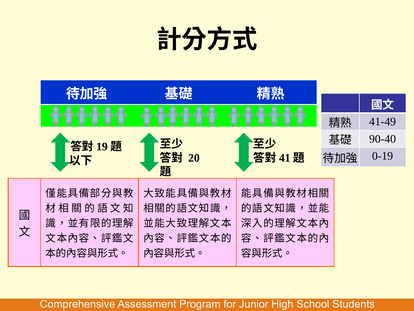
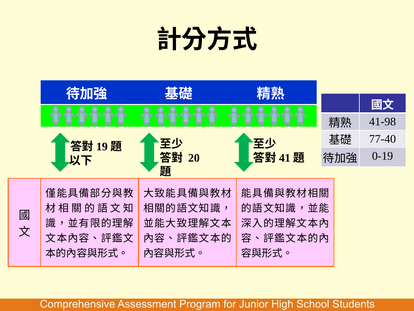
41-49: 41-49 -> 41-98
90-40: 90-40 -> 77-40
